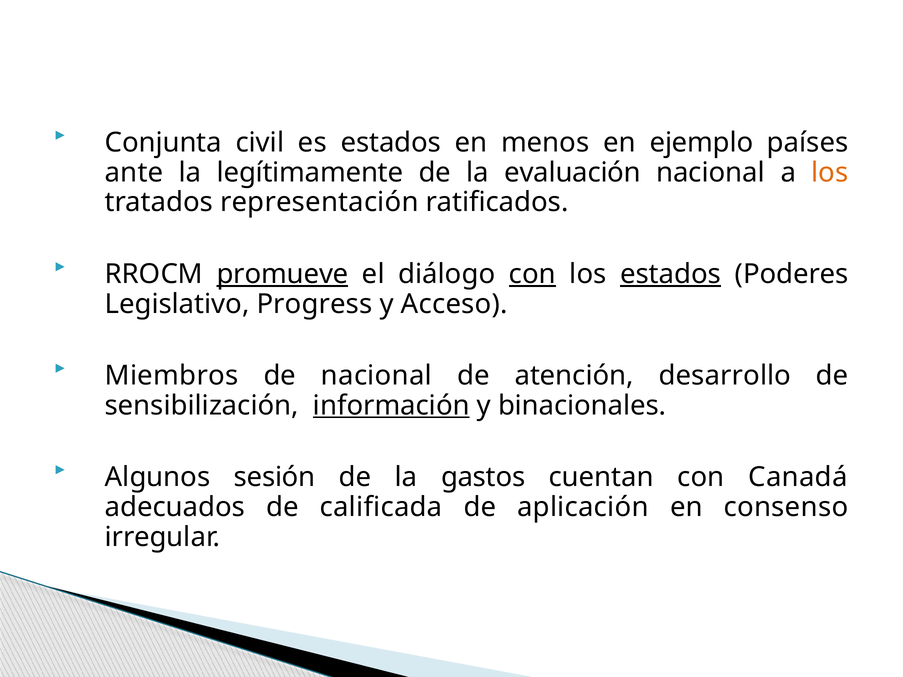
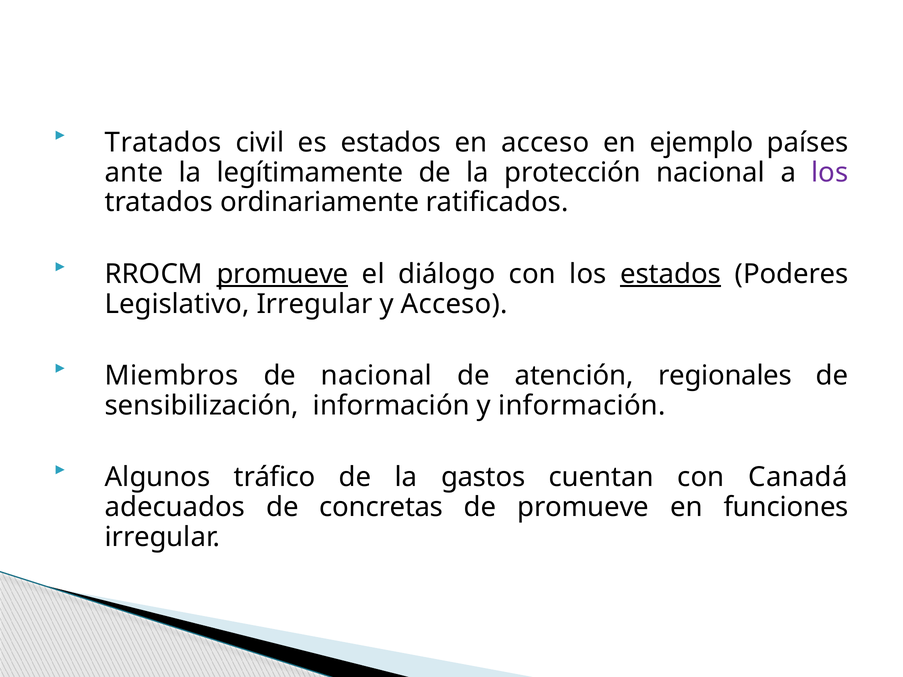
Conjunta at (163, 143): Conjunta -> Tratados
en menos: menos -> acceso
evaluación: evaluación -> protección
los at (830, 173) colour: orange -> purple
representación: representación -> ordinariamente
con at (532, 274) underline: present -> none
Legislativo Progress: Progress -> Irregular
desarrollo: desarrollo -> regionales
información at (391, 406) underline: present -> none
y binacionales: binacionales -> información
sesión: sesión -> tráfico
calificada: calificada -> concretas
de aplicación: aplicación -> promueve
consenso: consenso -> funciones
